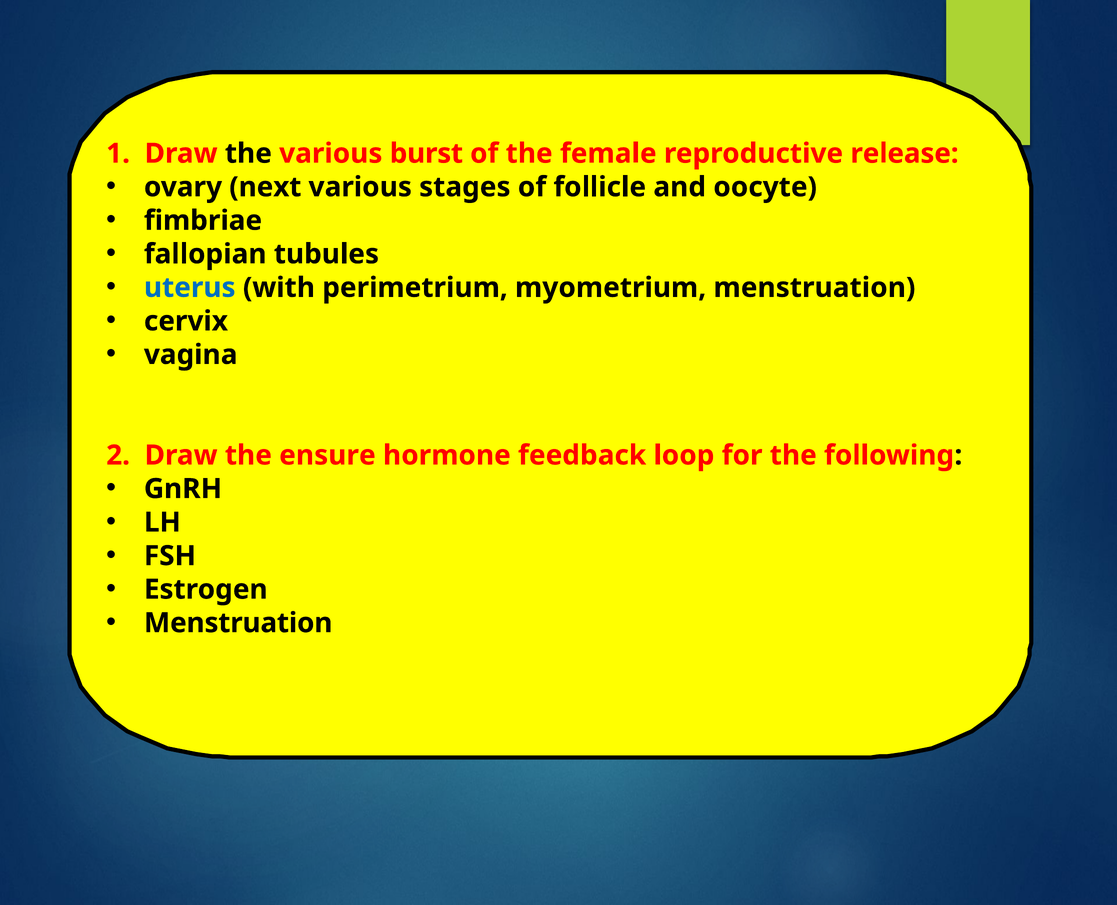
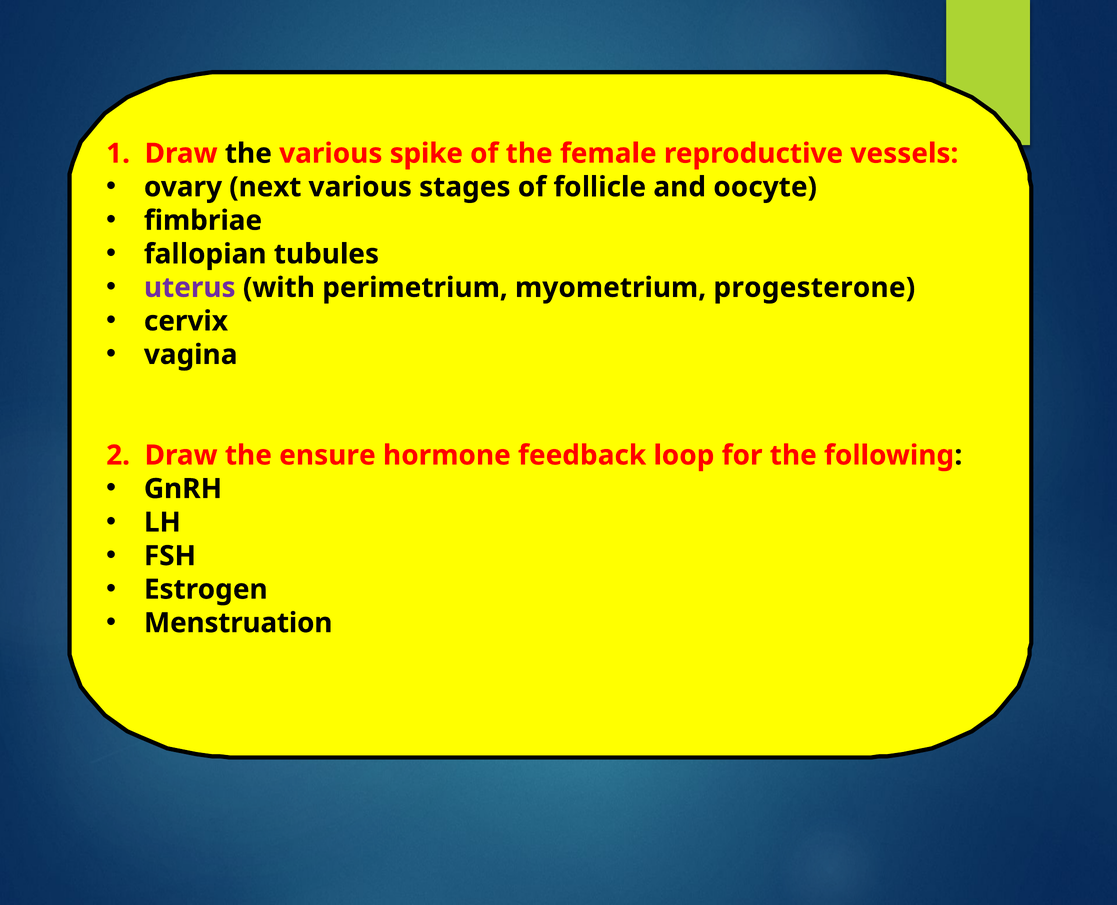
burst: burst -> spike
release: release -> vessels
uterus colour: blue -> purple
myometrium menstruation: menstruation -> progesterone
